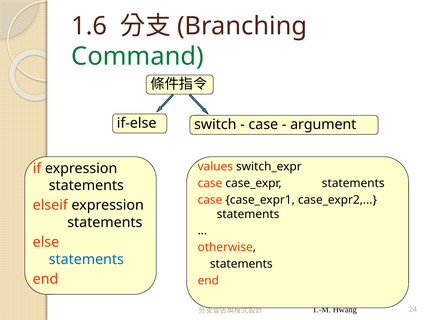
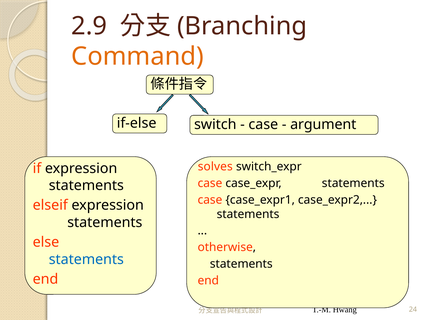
1.6: 1.6 -> 2.9
Command colour: green -> orange
values: values -> solves
